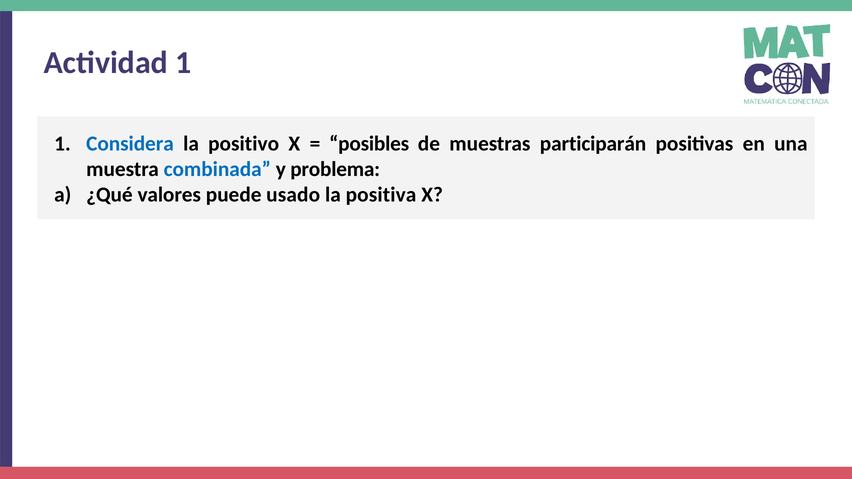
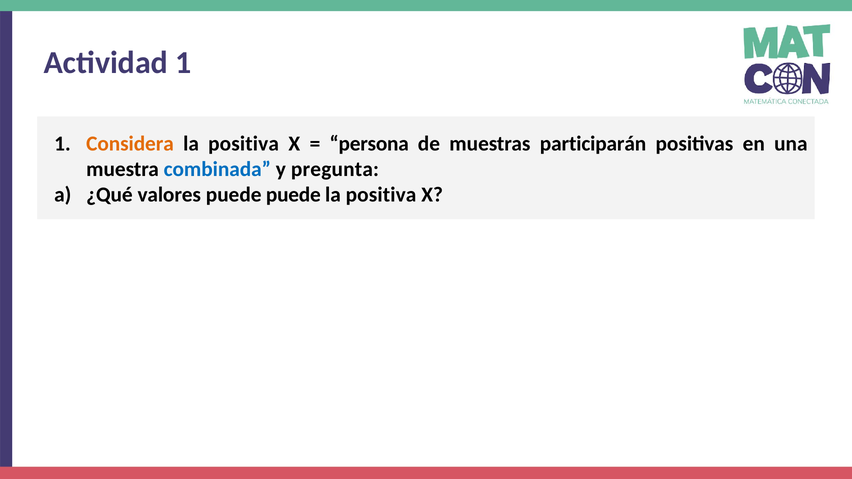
Considera colour: blue -> orange
positivo at (244, 144): positivo -> positiva
posibles: posibles -> persona
problema: problema -> pregunta
puede usado: usado -> puede
